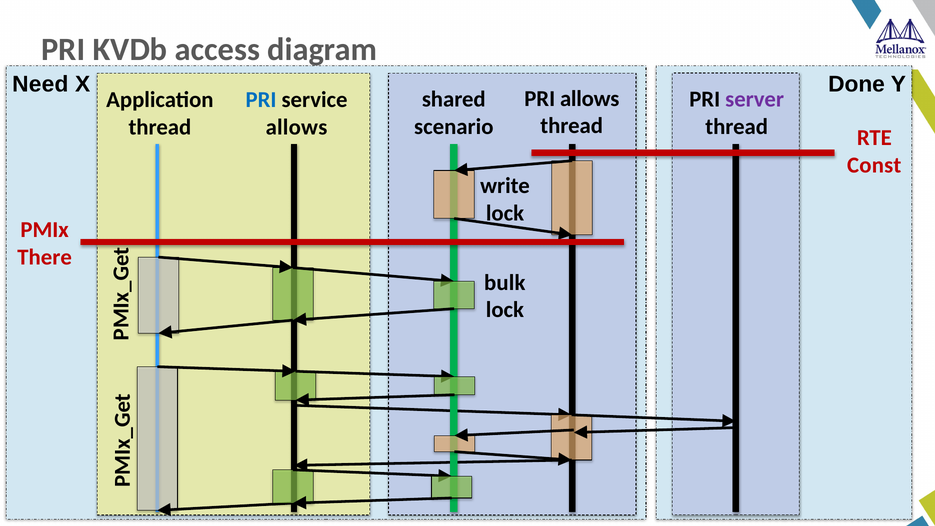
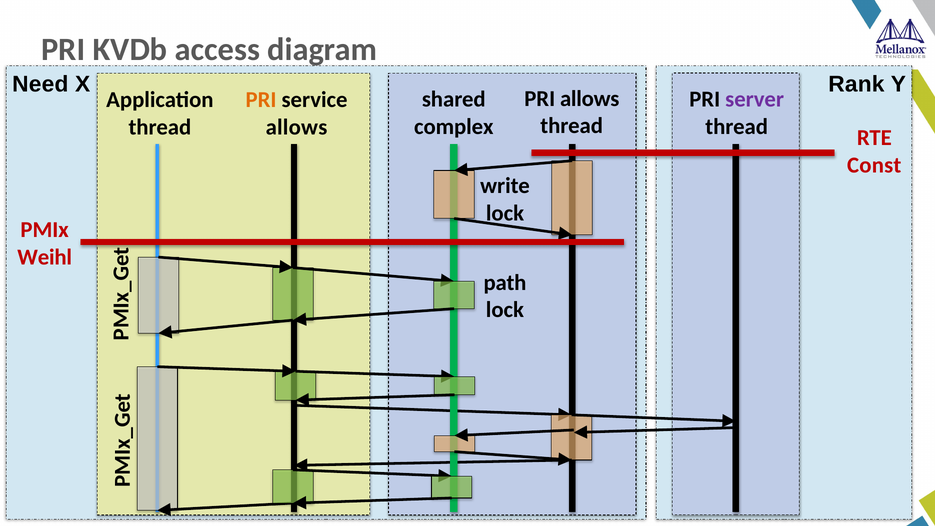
Done: Done -> Rank
PRI at (261, 100) colour: blue -> orange
scenario: scenario -> complex
There: There -> Weihl
bulk: bulk -> path
